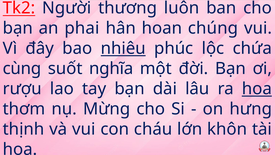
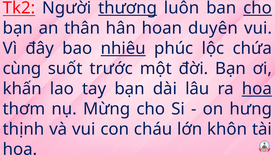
thương underline: none -> present
cho at (258, 8) underline: none -> present
phai: phai -> thân
chúng: chúng -> duyên
nghĩa: nghĩa -> trước
rượu: rượu -> khấn
